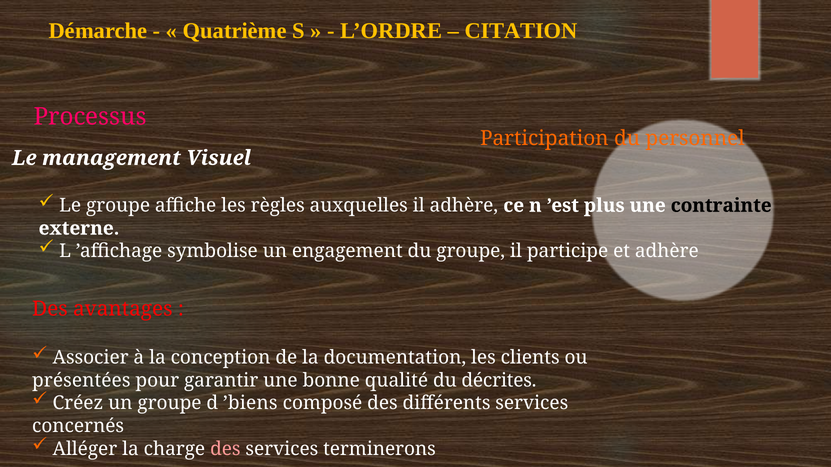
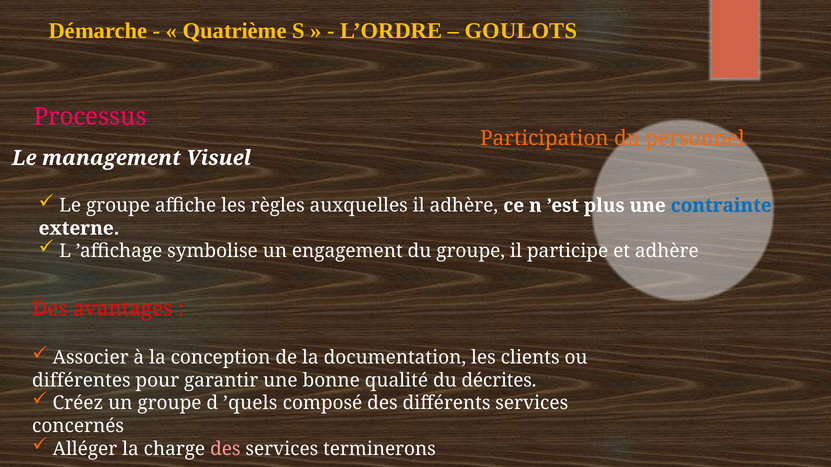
CITATION: CITATION -> GOULOTS
contrainte colour: black -> blue
présentées: présentées -> différentes
’biens: ’biens -> ’quels
